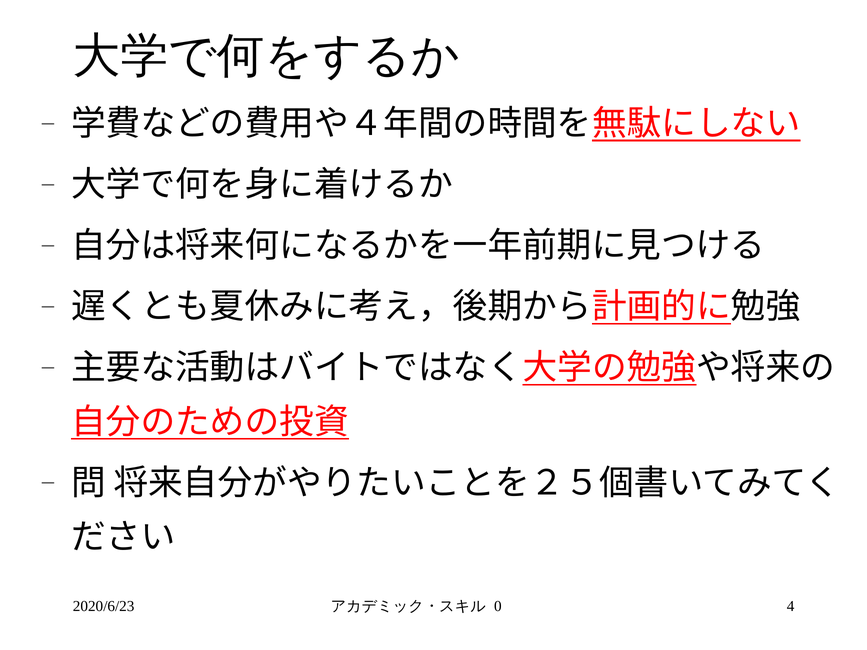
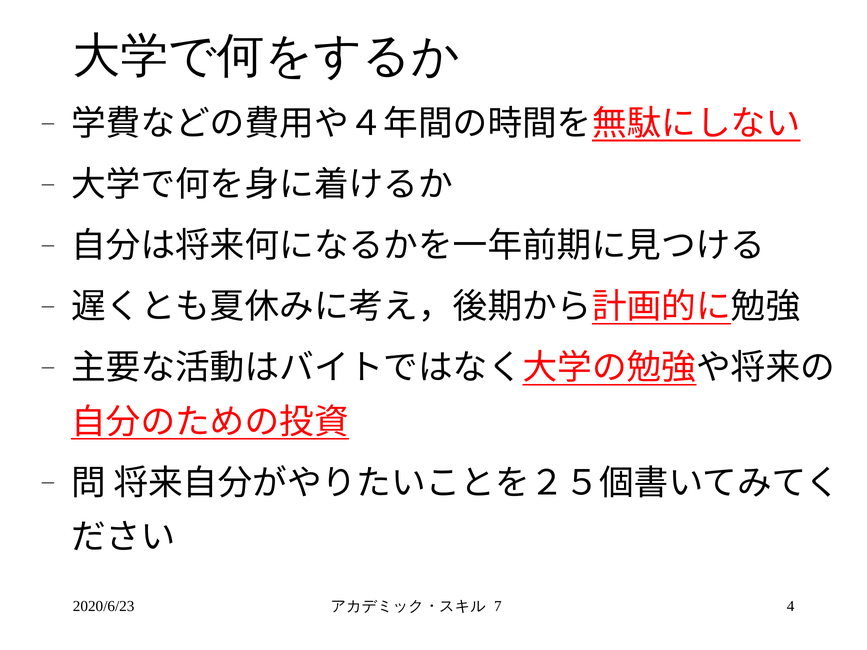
0: 0 -> 7
